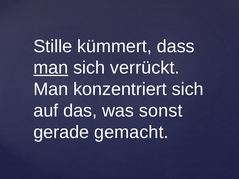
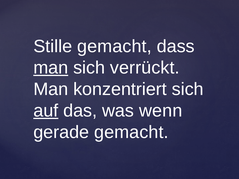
Stille kümmert: kümmert -> gemacht
auf underline: none -> present
sonst: sonst -> wenn
